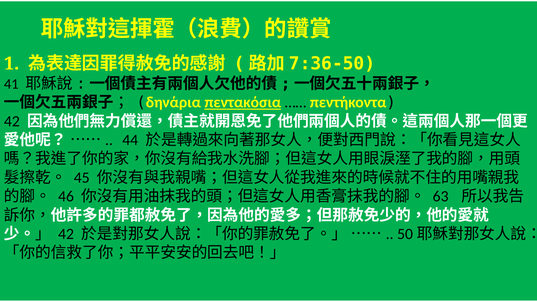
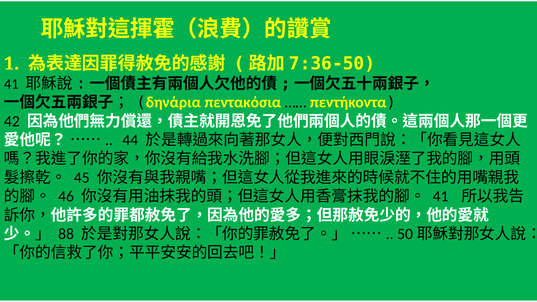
πεντακόσια underline: present -> none
63 at (441, 196): 63 -> 41
42 at (66, 234): 42 -> 88
